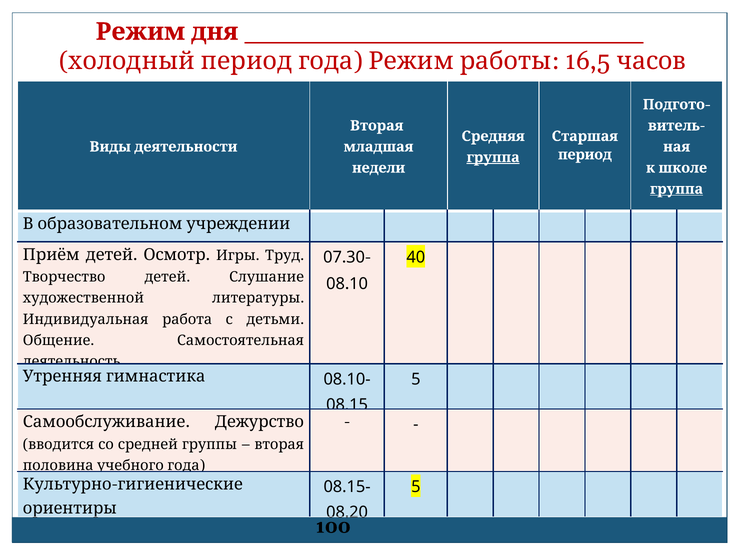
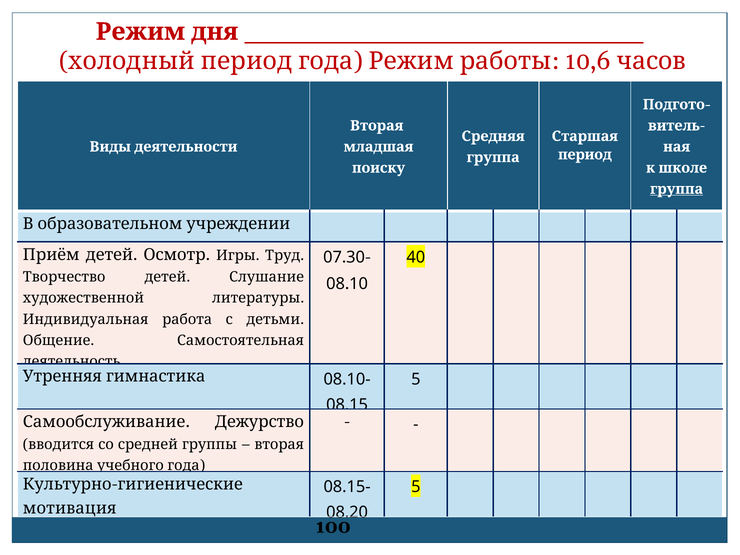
16,5: 16,5 -> 10,6
группа at (493, 157) underline: present -> none
недели: недели -> поиску
ориентиры: ориентиры -> мотивация
